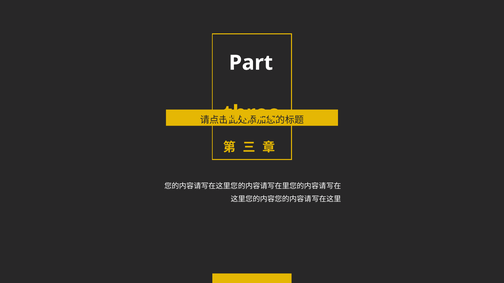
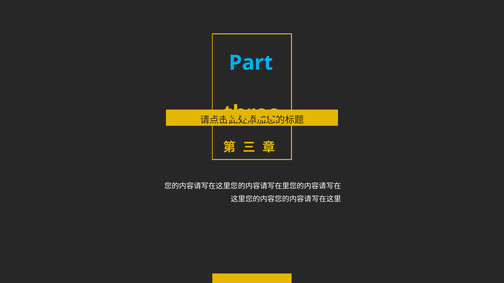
Part colour: white -> light blue
